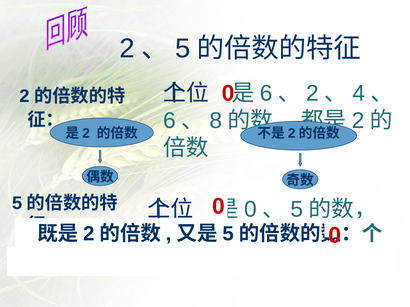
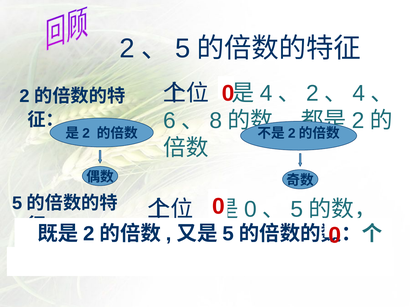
6 at (266, 94): 6 -> 4
